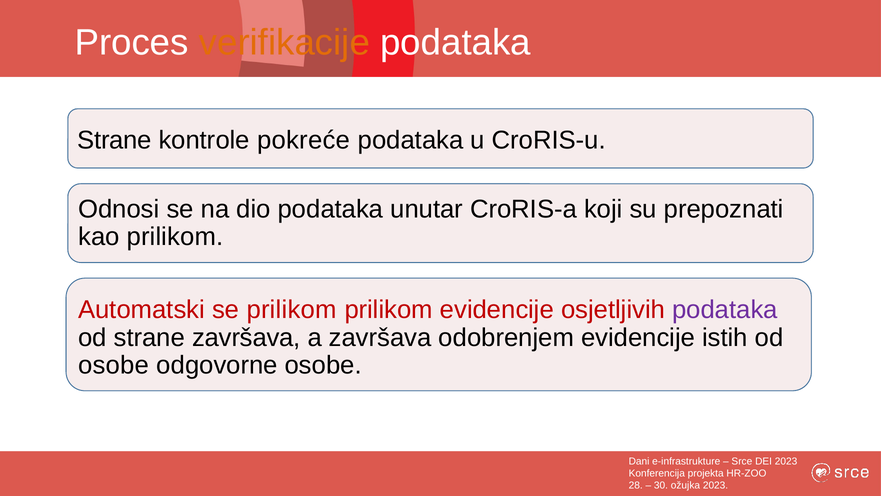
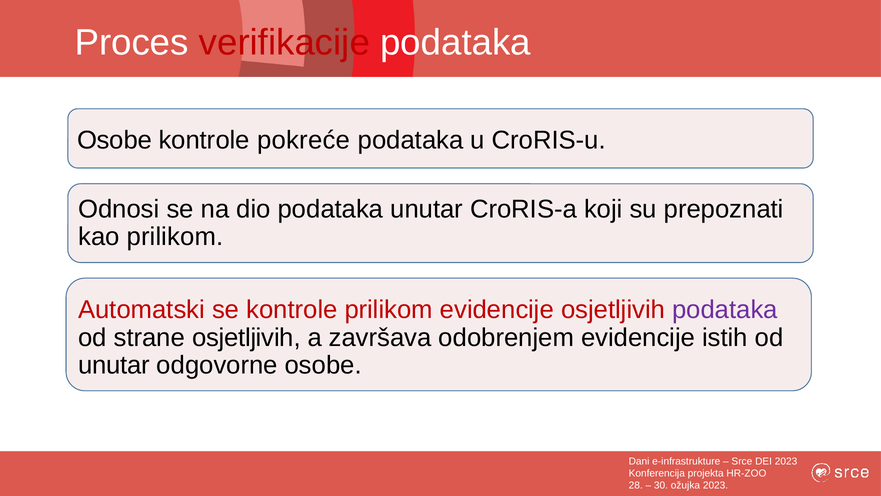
verifikacije colour: orange -> red
Strane at (115, 140): Strane -> Osobe
se prilikom: prilikom -> kontrole
strane završava: završava -> osjetljivih
osobe at (114, 365): osobe -> unutar
